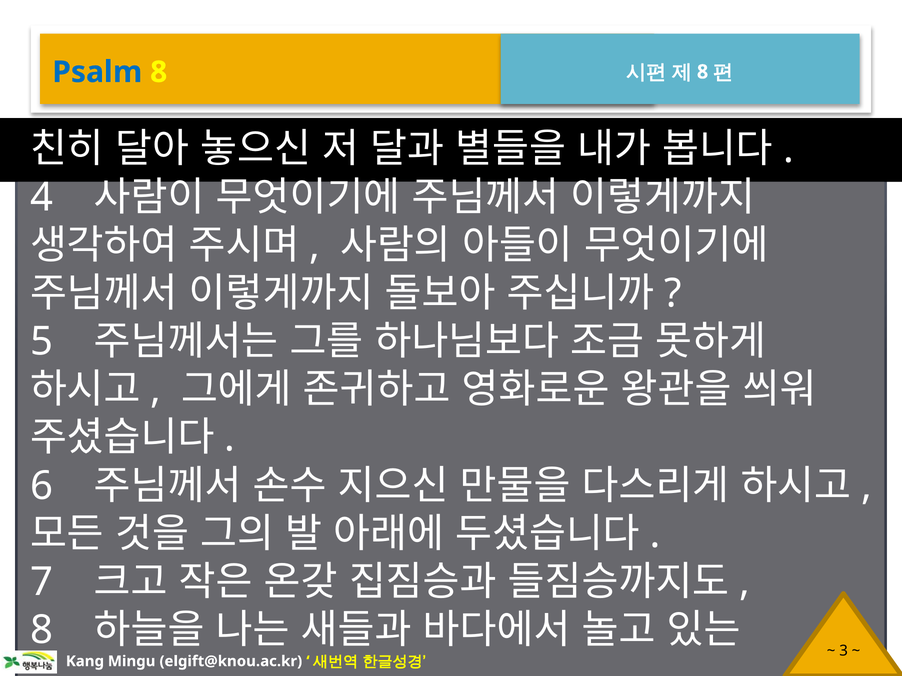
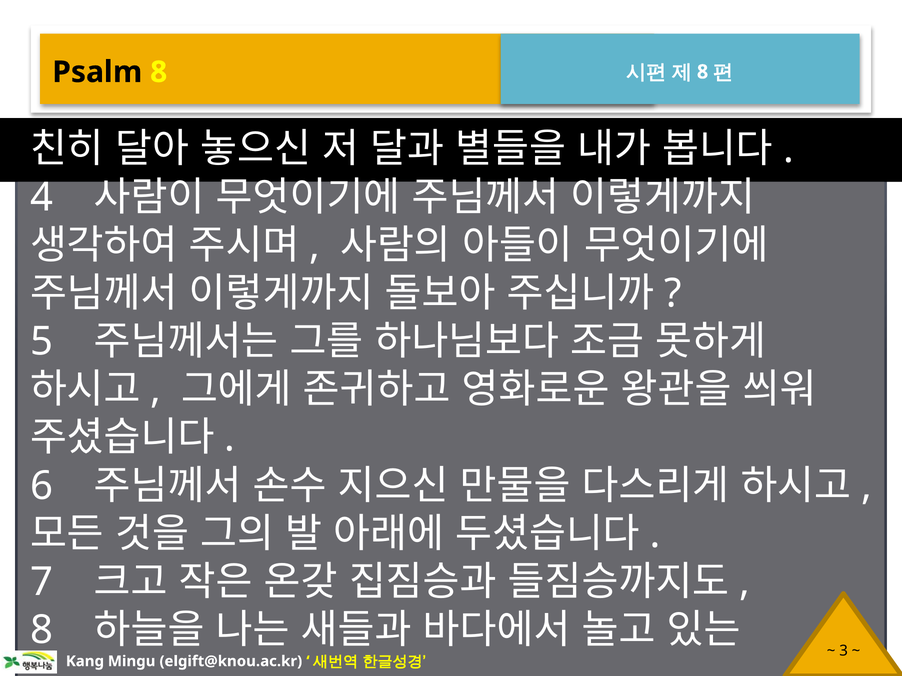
Psalm colour: blue -> black
